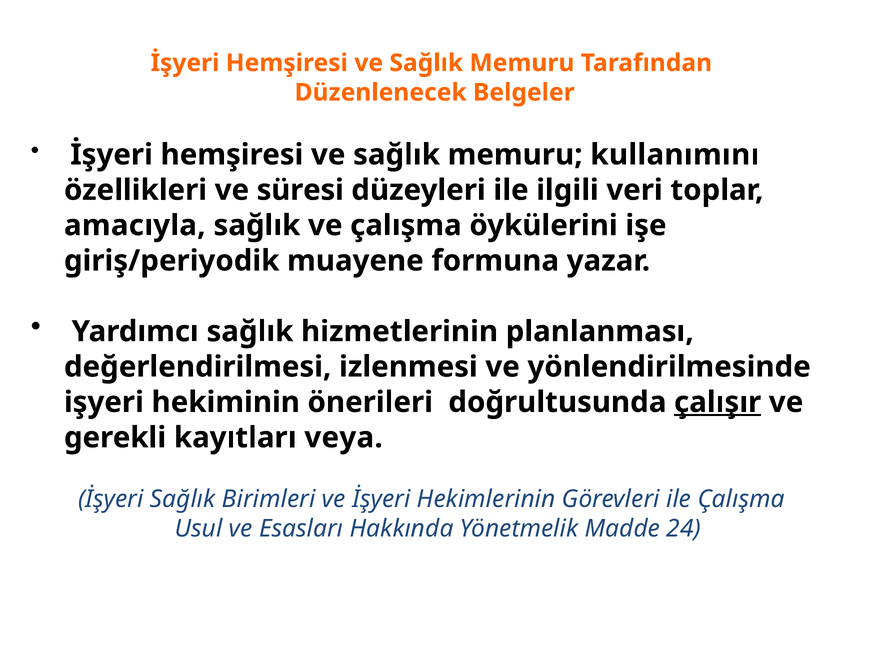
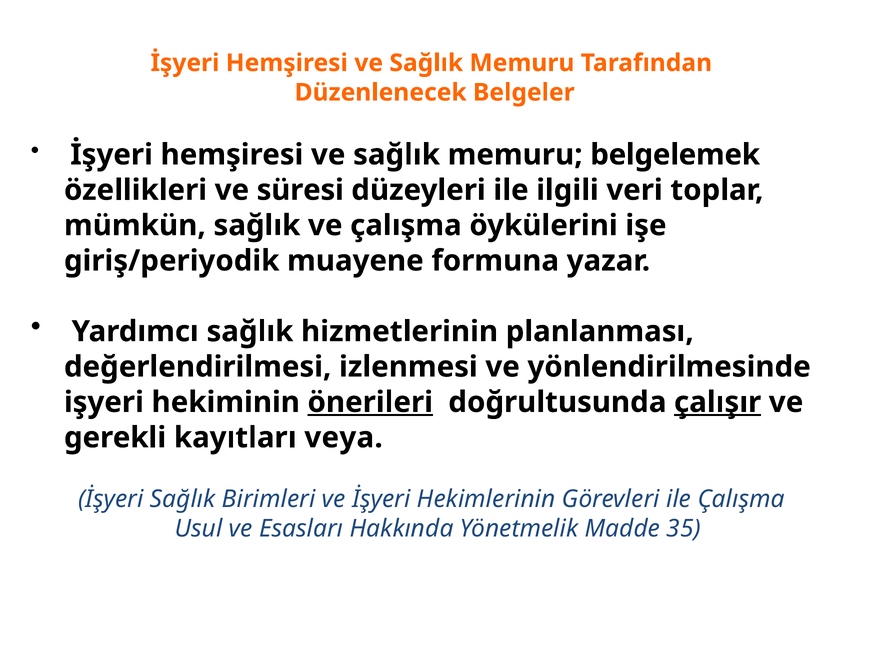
kullanımını: kullanımını -> belgelemek
amacıyla: amacıyla -> mümkün
önerileri underline: none -> present
24: 24 -> 35
